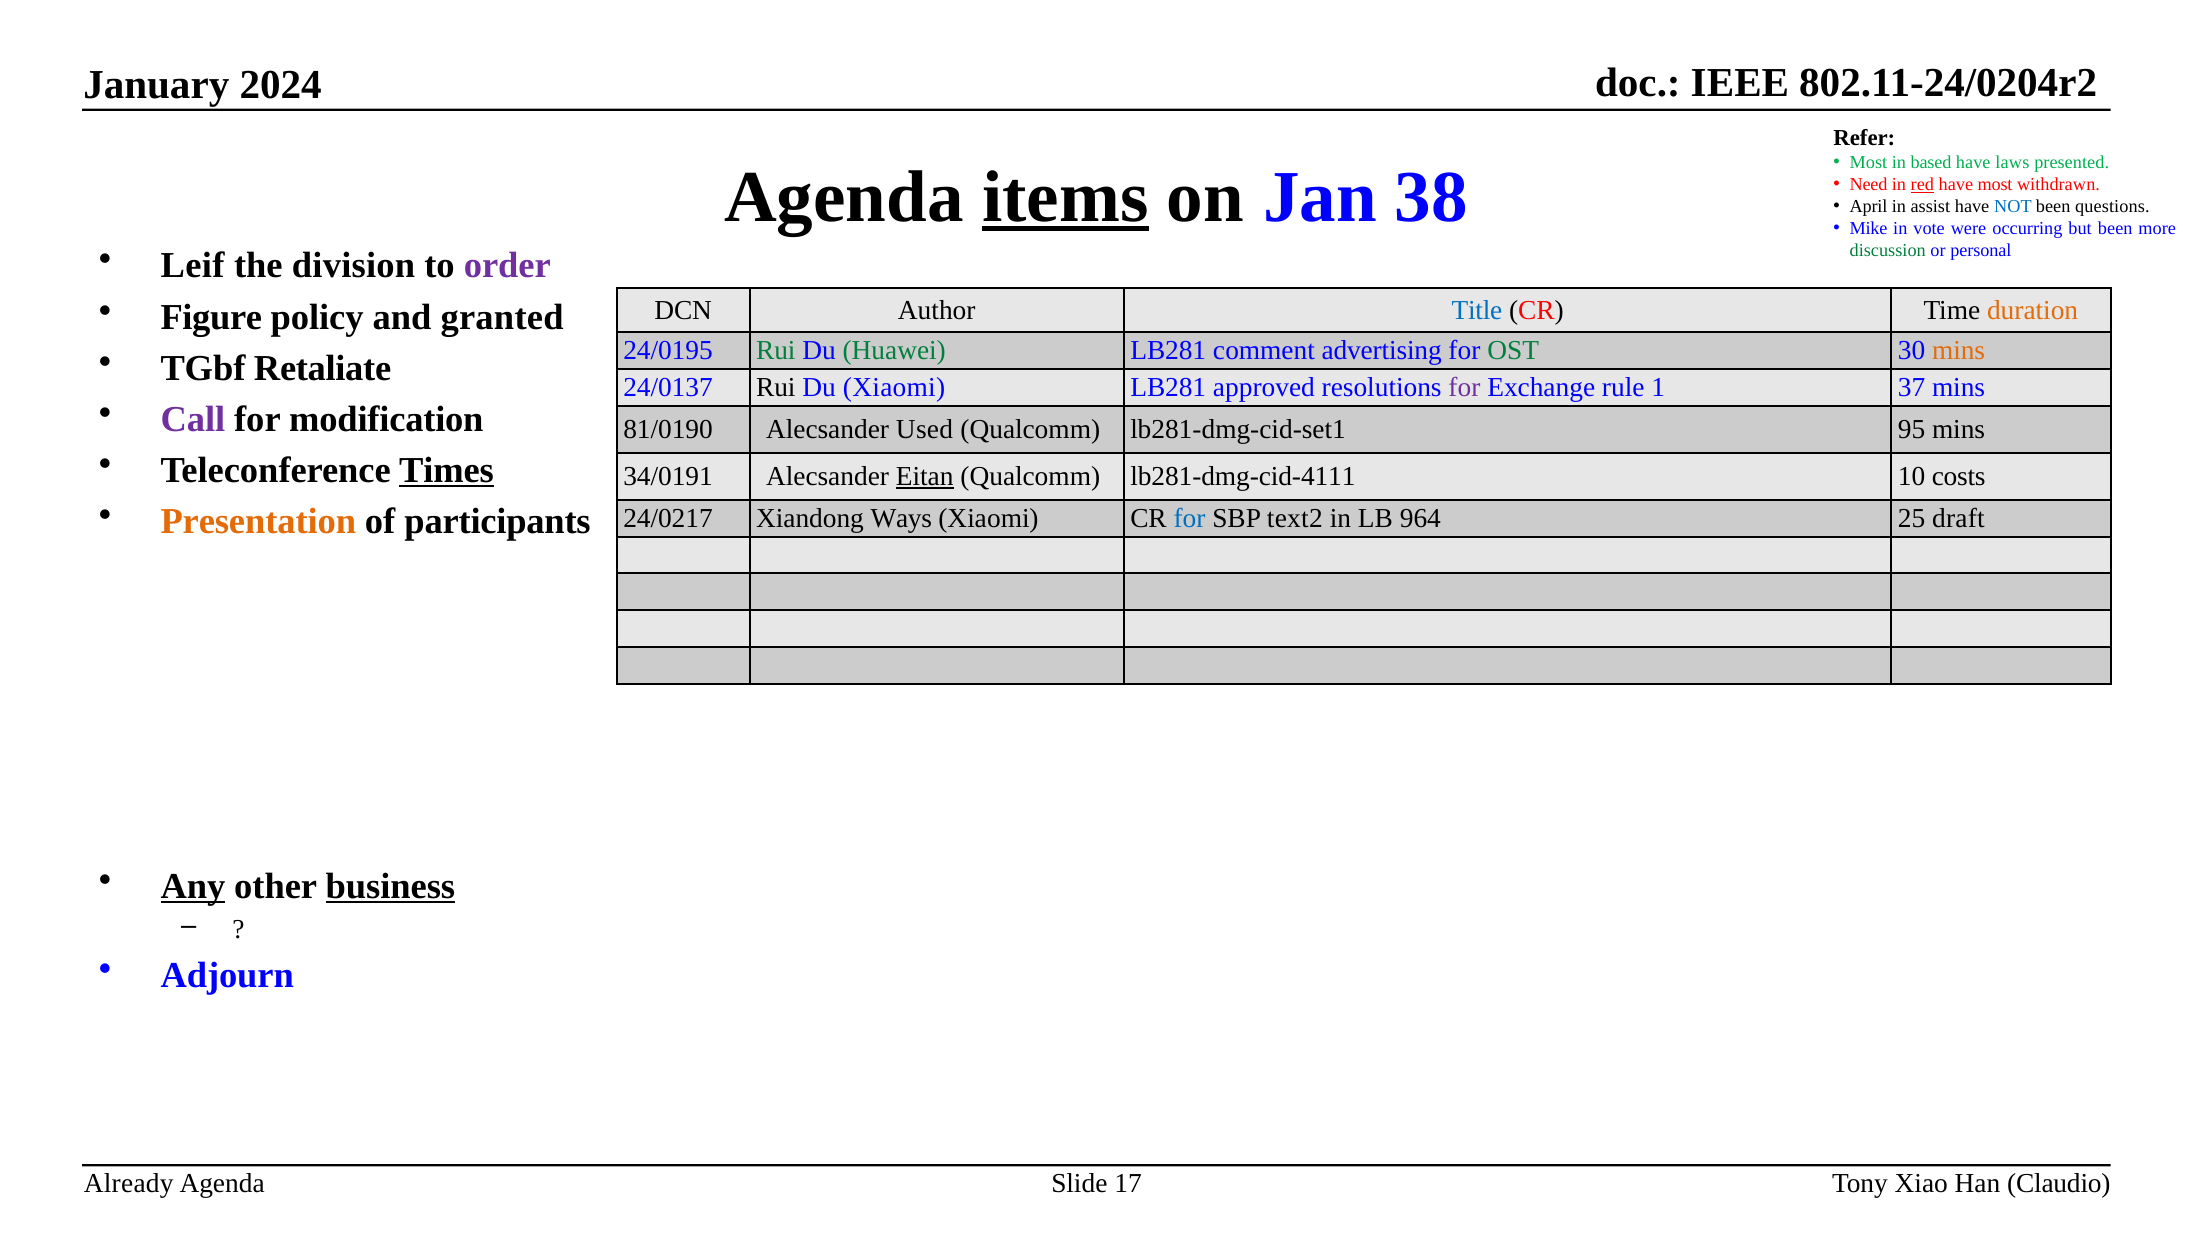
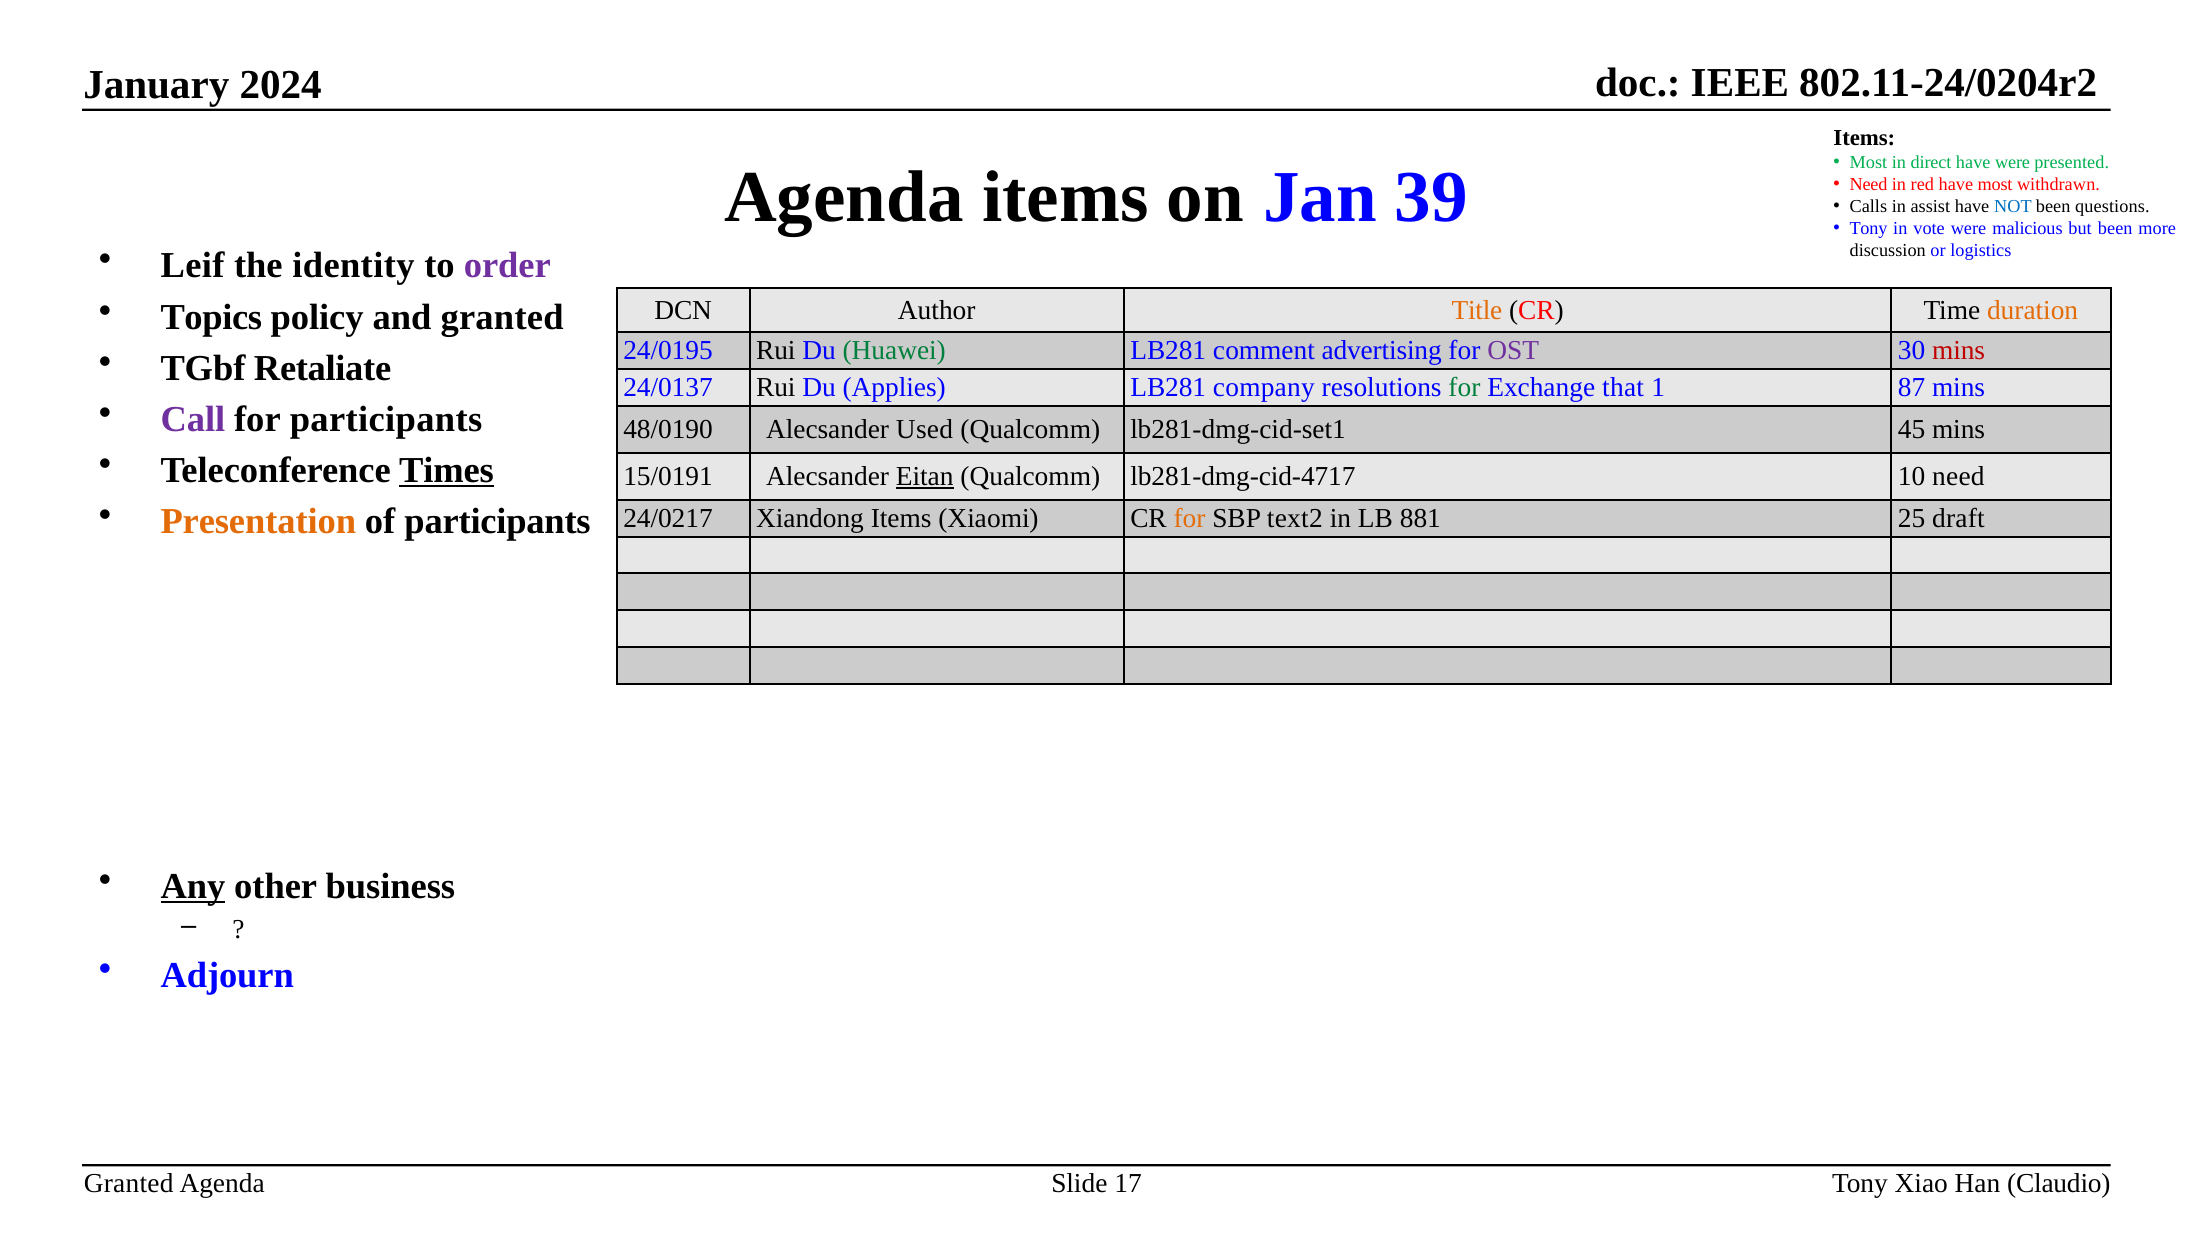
Refer at (1864, 138): Refer -> Items
based: based -> direct
have laws: laws -> were
items at (1065, 197) underline: present -> none
38: 38 -> 39
red underline: present -> none
April: April -> Calls
Mike at (1869, 228): Mike -> Tony
occurring: occurring -> malicious
discussion colour: green -> black
personal: personal -> logistics
division: division -> identity
Title colour: blue -> orange
Figure: Figure -> Topics
Rui at (776, 350) colour: green -> black
OST colour: green -> purple
mins at (1959, 350) colour: orange -> red
Du Xiaomi: Xiaomi -> Applies
approved: approved -> company
for at (1464, 387) colour: purple -> green
rule: rule -> that
37: 37 -> 87
for modification: modification -> participants
81/0190: 81/0190 -> 48/0190
95: 95 -> 45
34/0191: 34/0191 -> 15/0191
lb281-dmg-cid-4111: lb281-dmg-cid-4111 -> lb281-dmg-cid-4717
10 costs: costs -> need
Xiandong Ways: Ways -> Items
for at (1190, 518) colour: blue -> orange
964: 964 -> 881
business underline: present -> none
Already at (129, 1183): Already -> Granted
